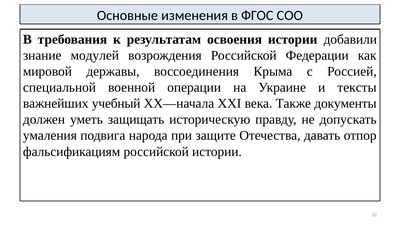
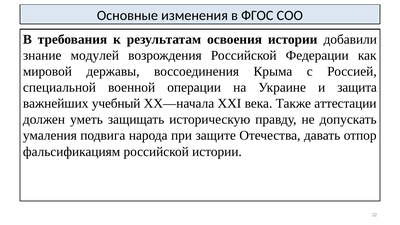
тексты: тексты -> защита
документы: документы -> аттестации
